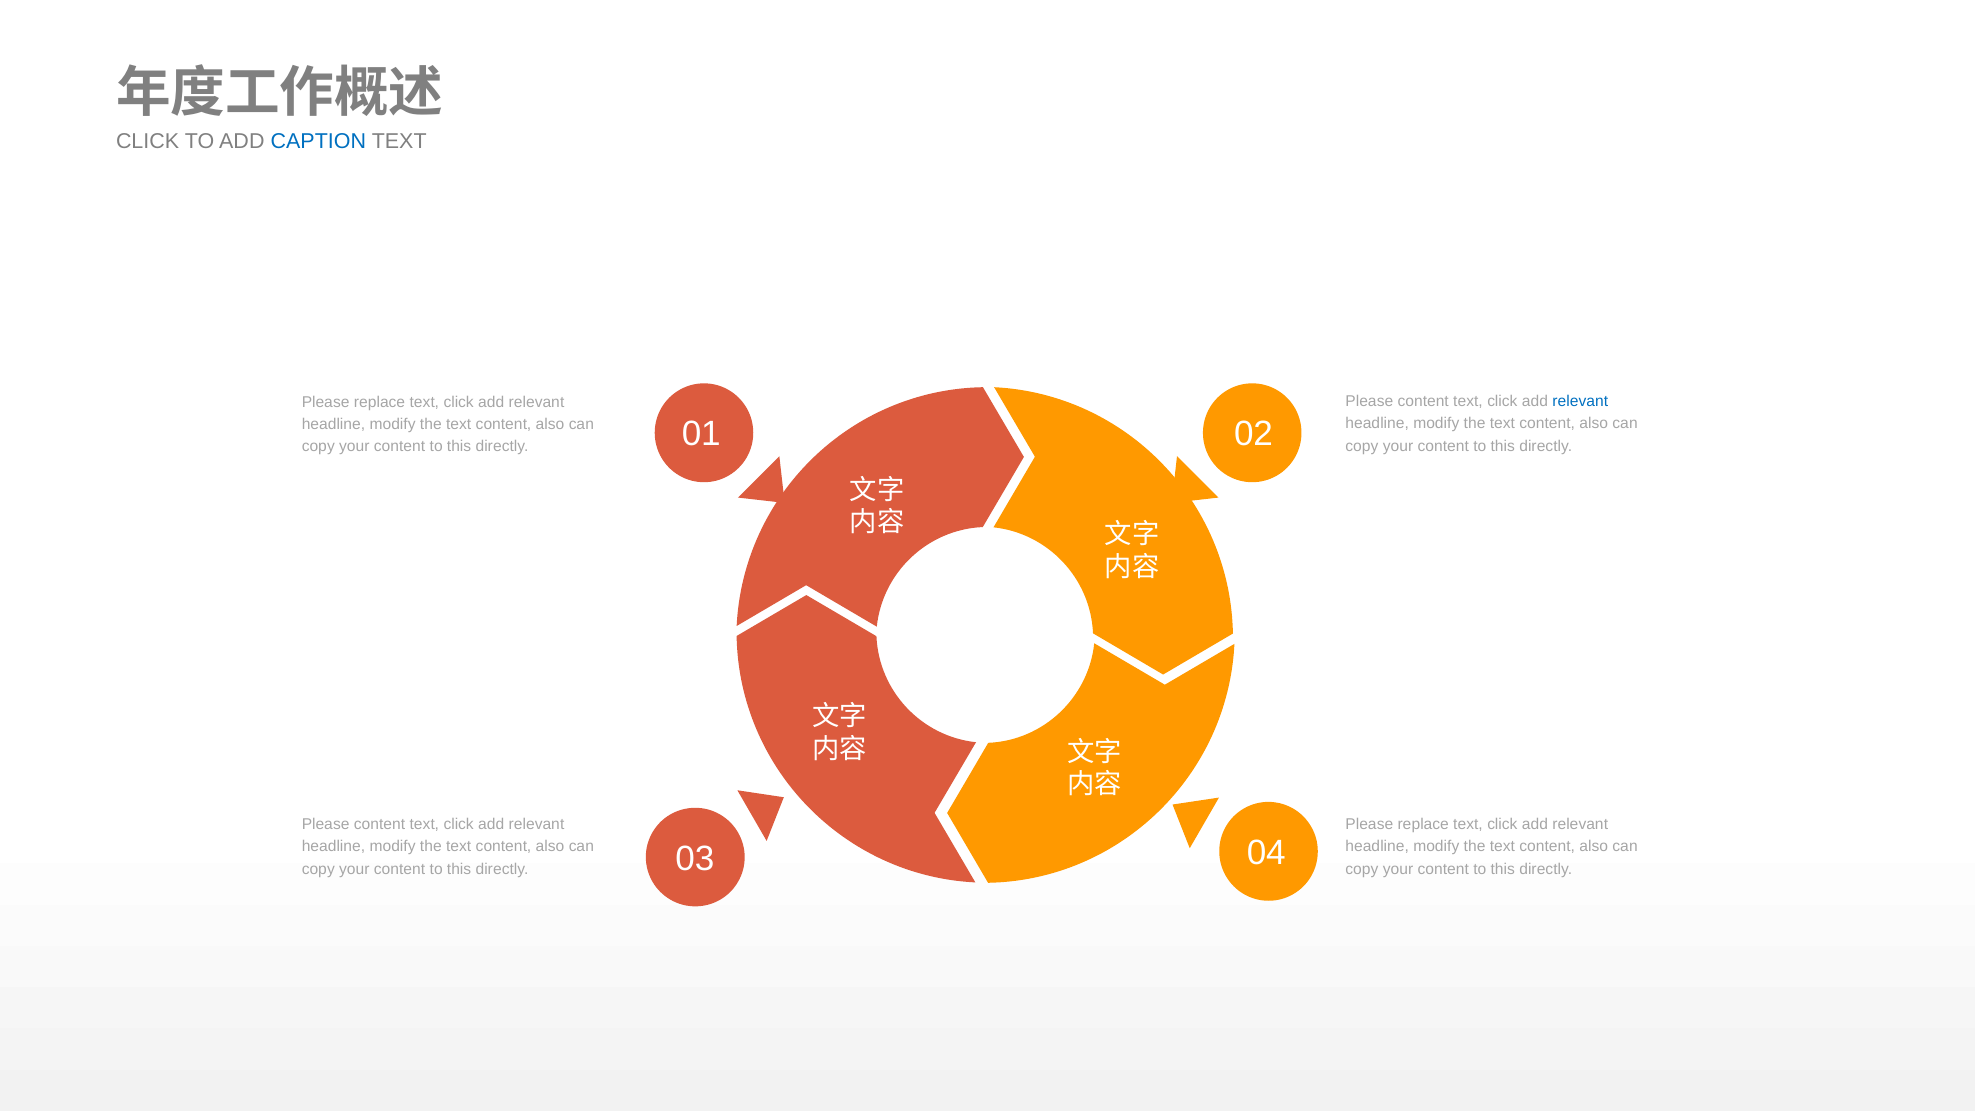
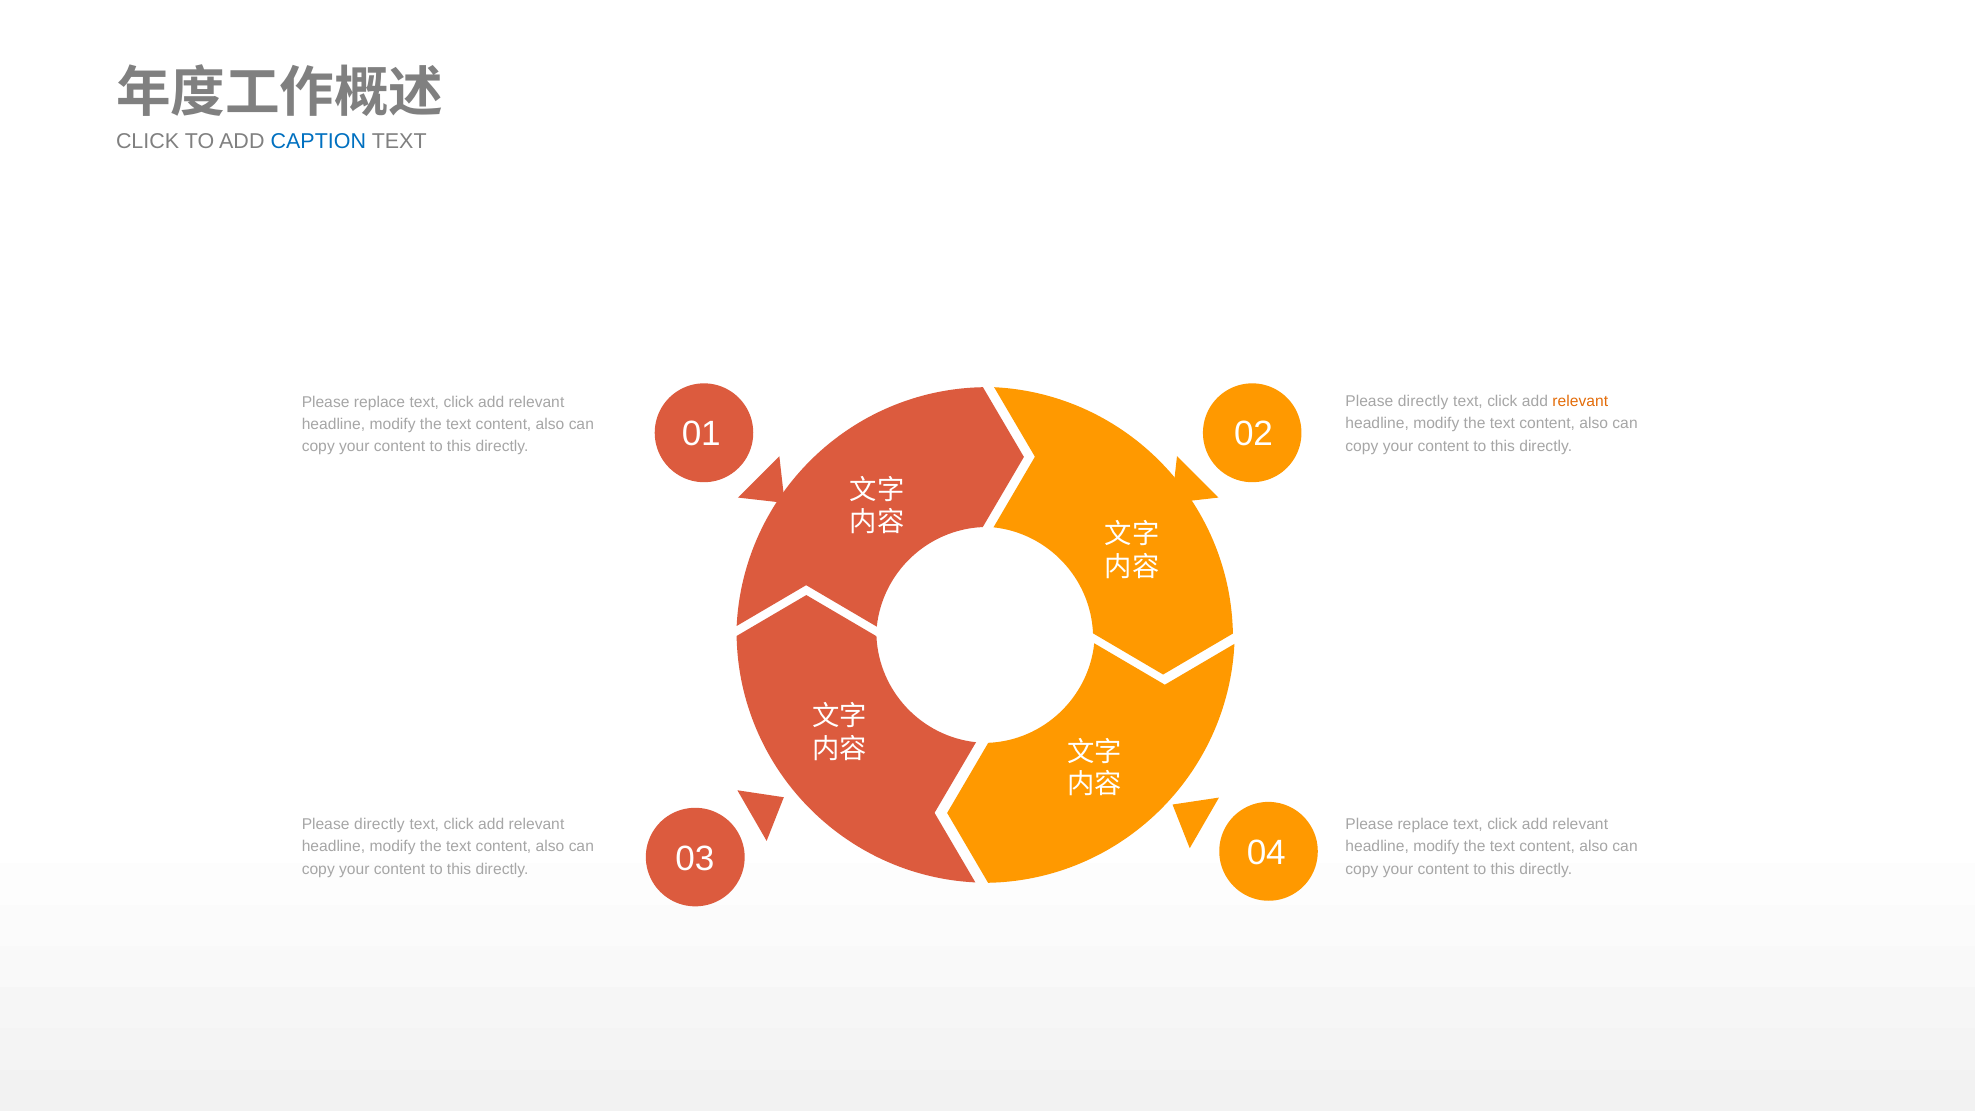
content at (1423, 401): content -> directly
relevant at (1580, 401) colour: blue -> orange
content at (379, 824): content -> directly
